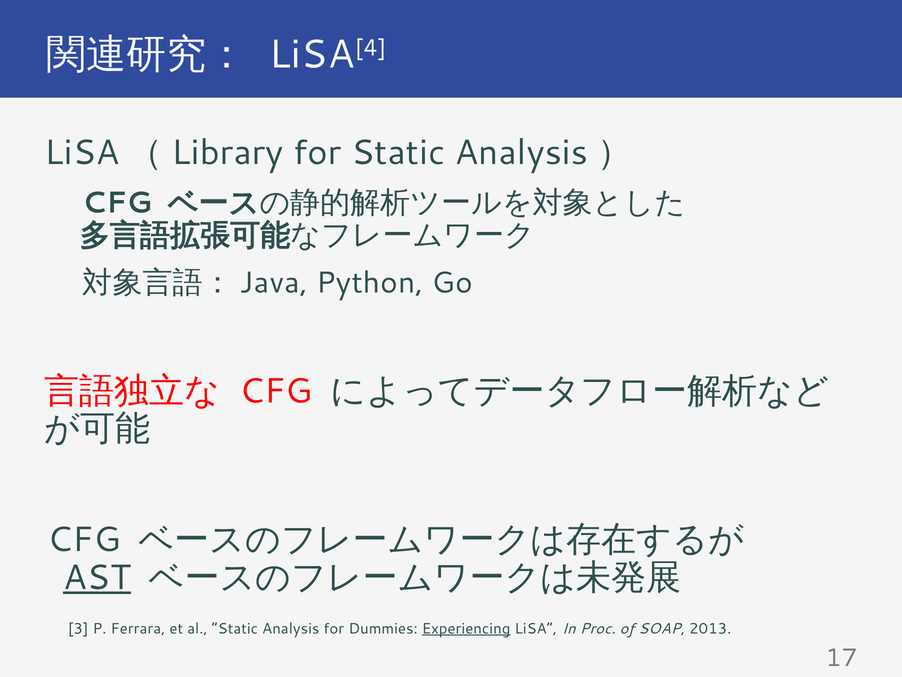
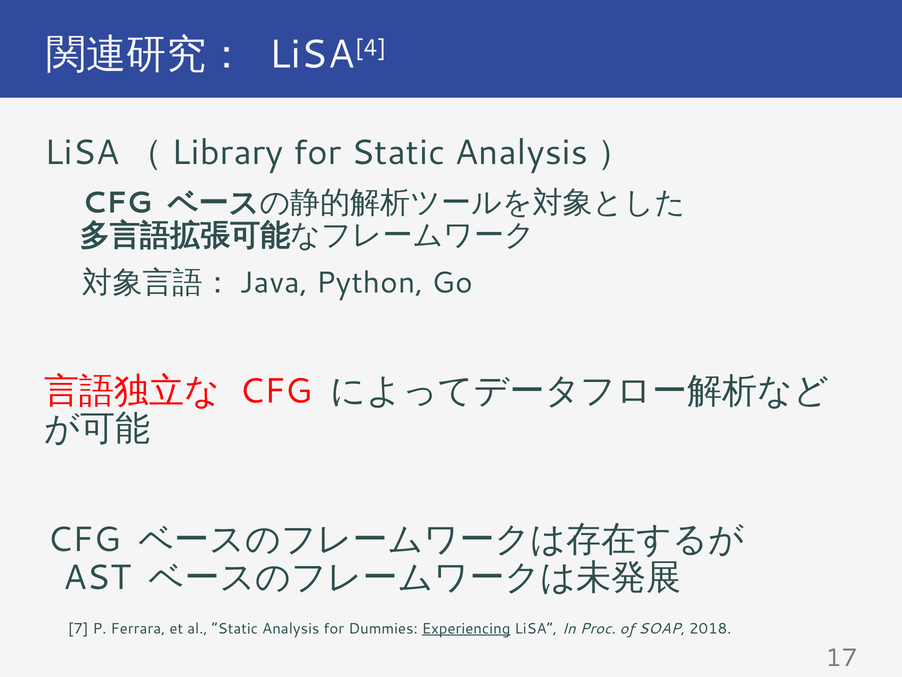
AST underline: present -> none
3: 3 -> 7
2013: 2013 -> 2018
